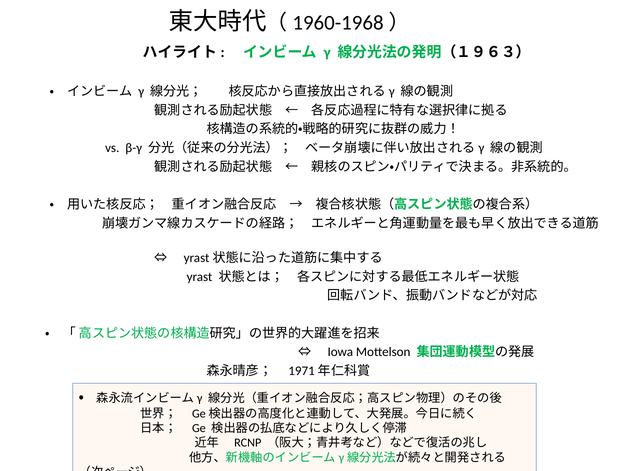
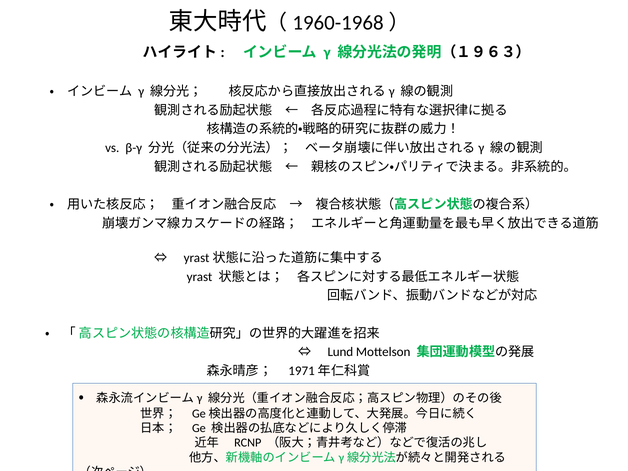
Iowa: Iowa -> Lund
